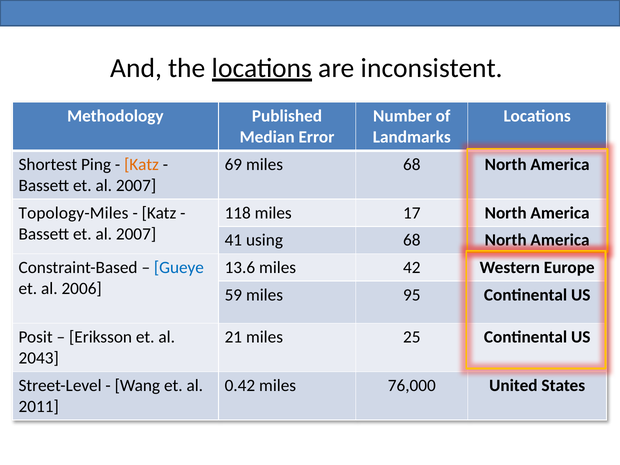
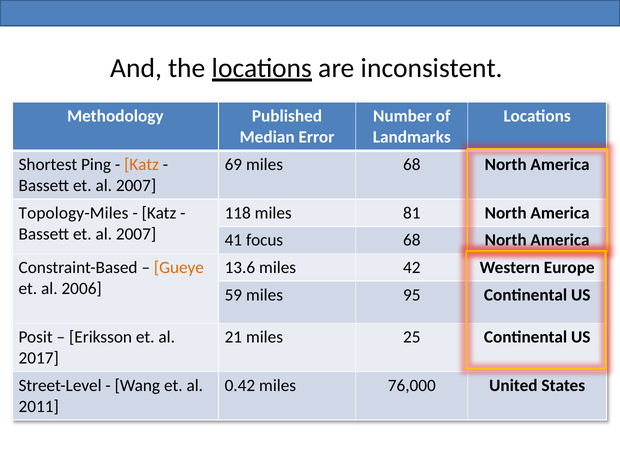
17: 17 -> 81
using: using -> focus
Gueye colour: blue -> orange
2043: 2043 -> 2017
